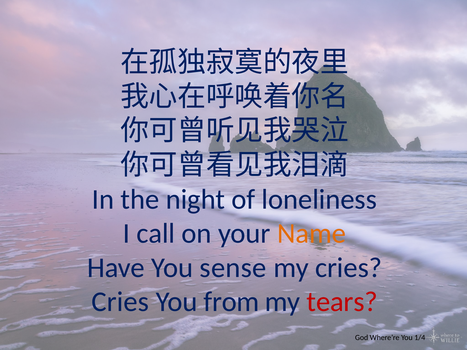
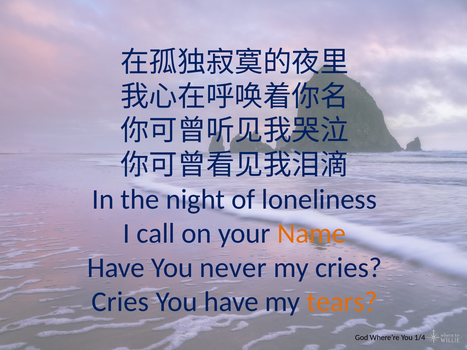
sense: sense -> never
You from: from -> have
tears colour: red -> orange
